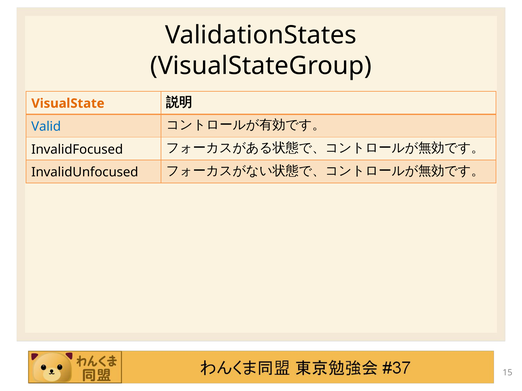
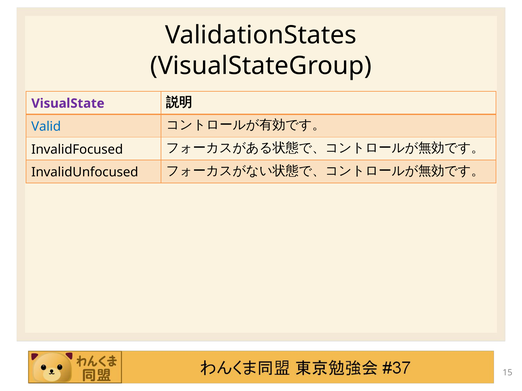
VisualState colour: orange -> purple
